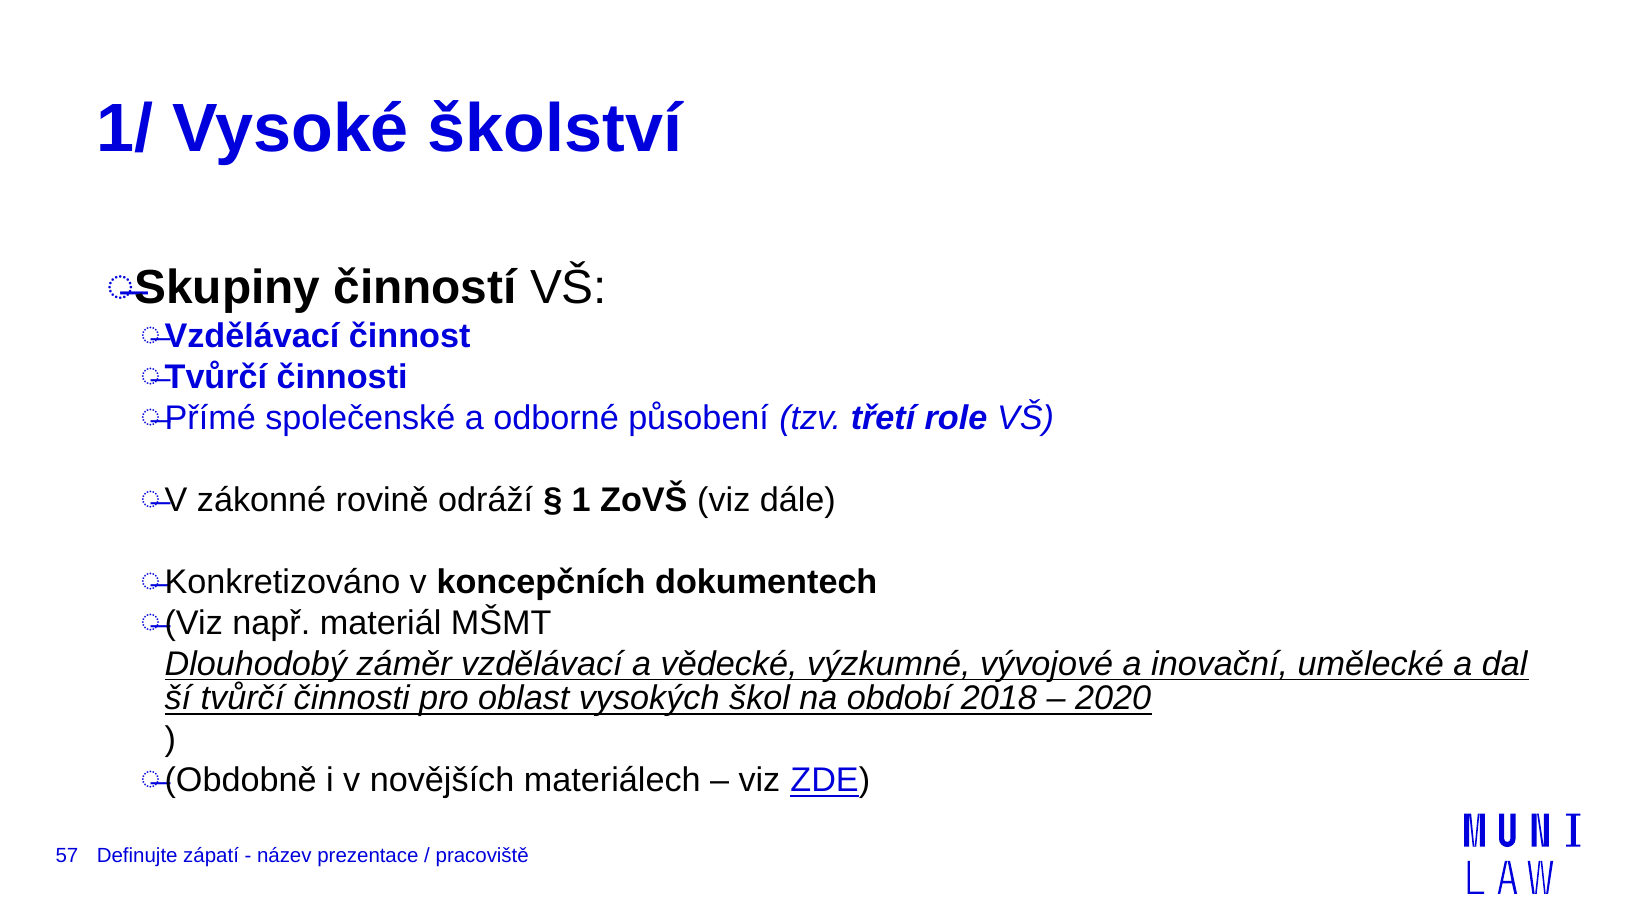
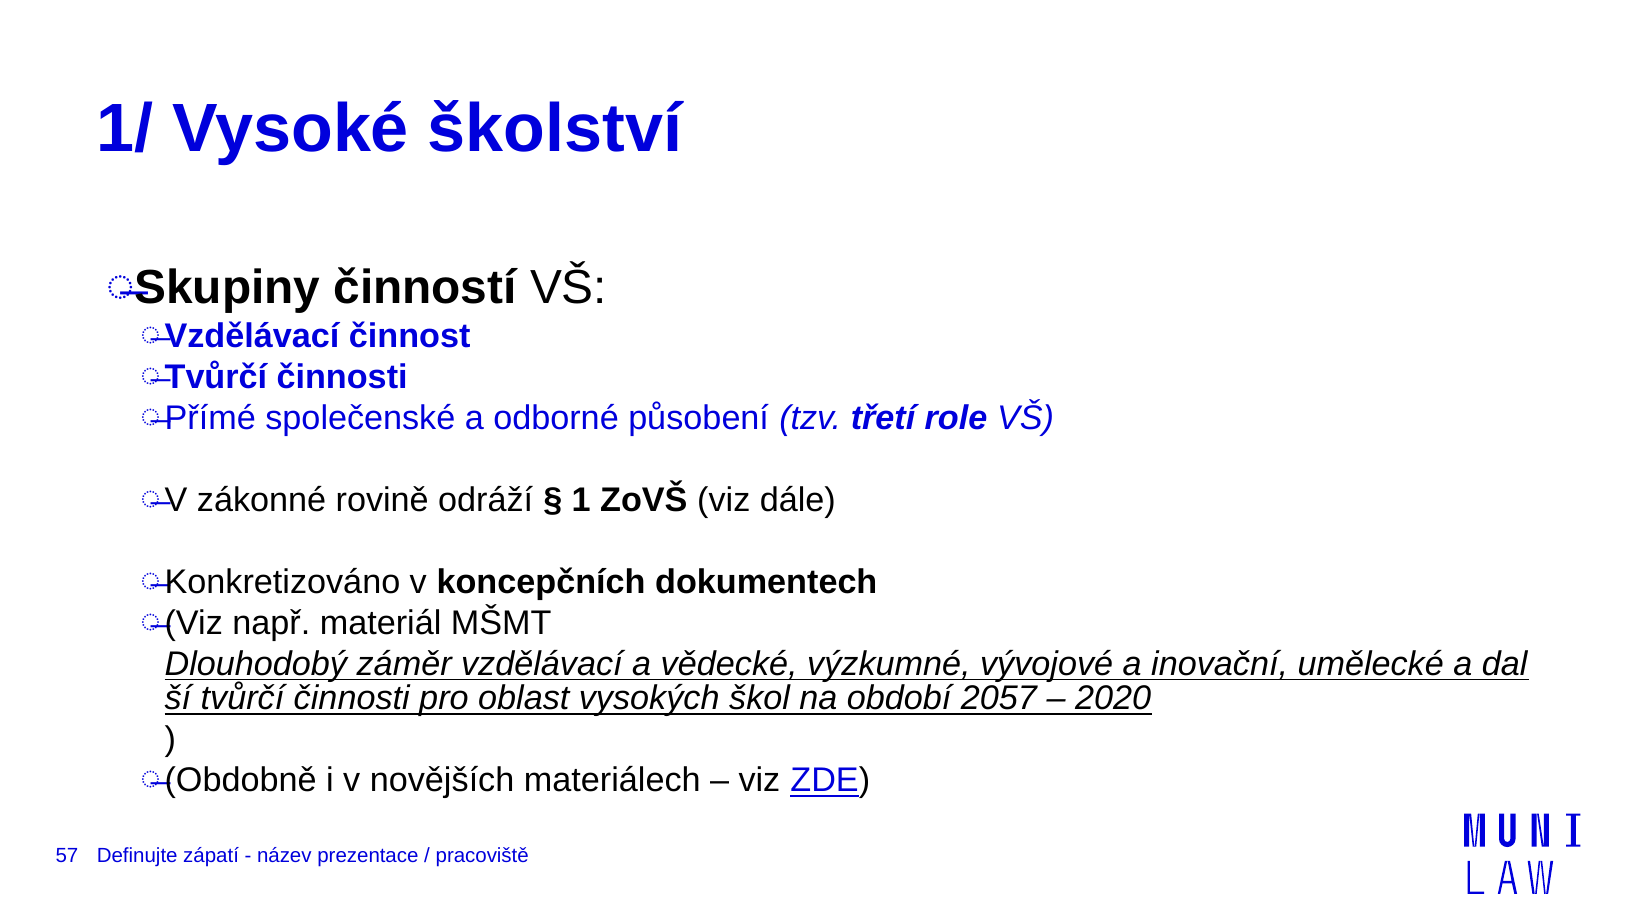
2018: 2018 -> 2057
